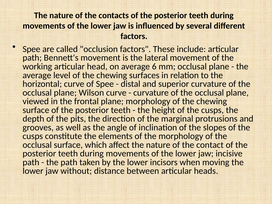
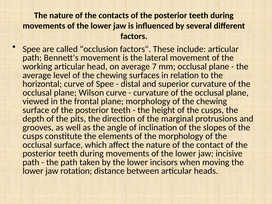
6: 6 -> 7
without: without -> rotation
